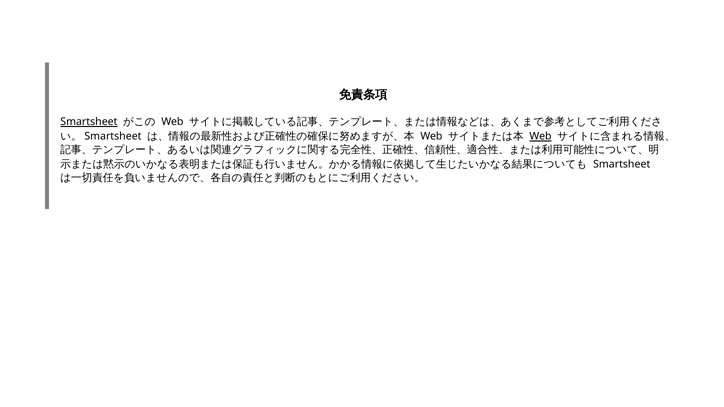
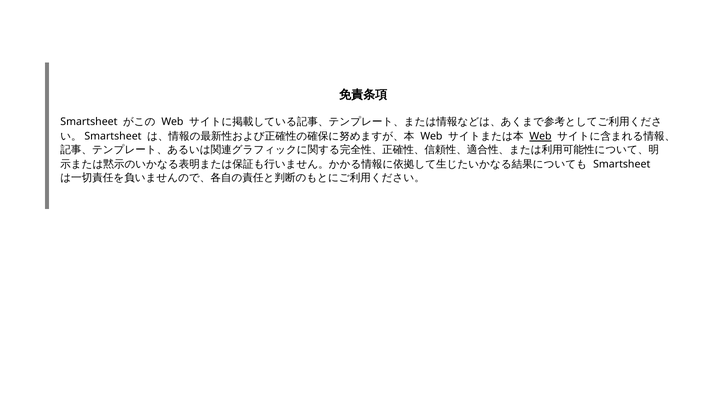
Smartsheet at (89, 122) underline: present -> none
